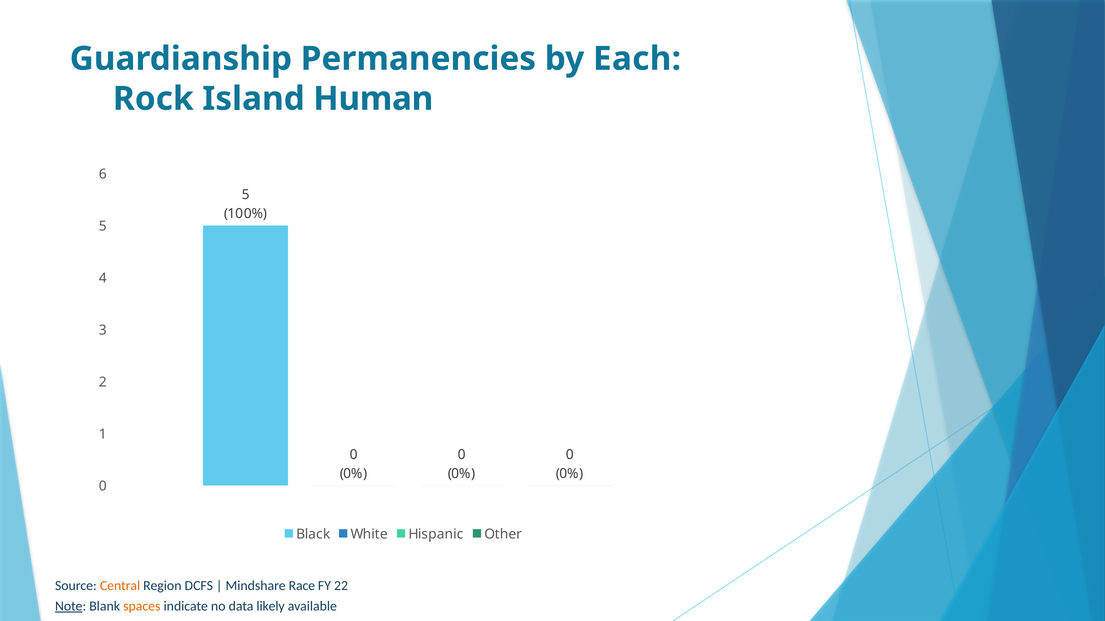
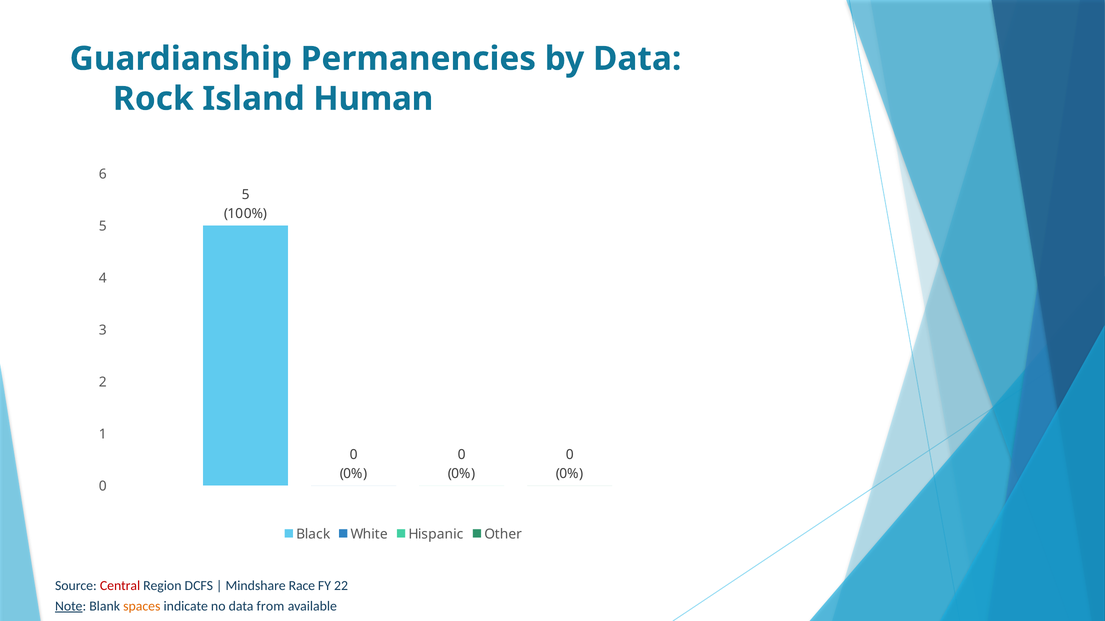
by Each: Each -> Data
Central colour: orange -> red
likely: likely -> from
